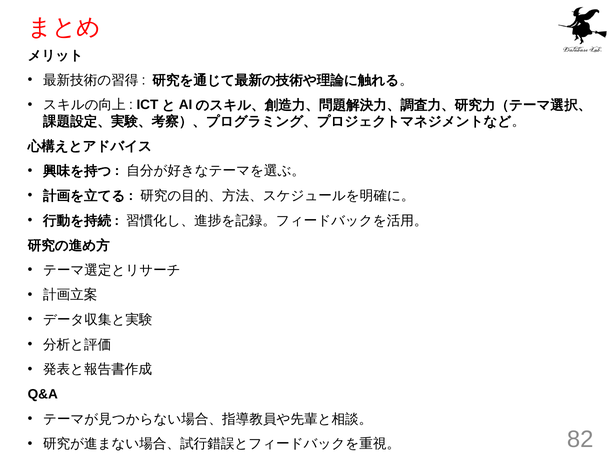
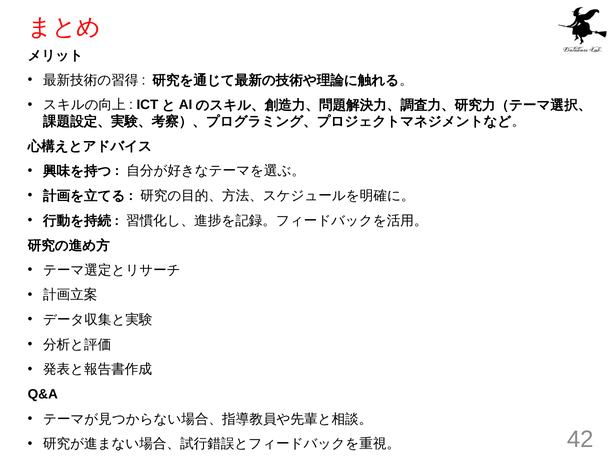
82: 82 -> 42
